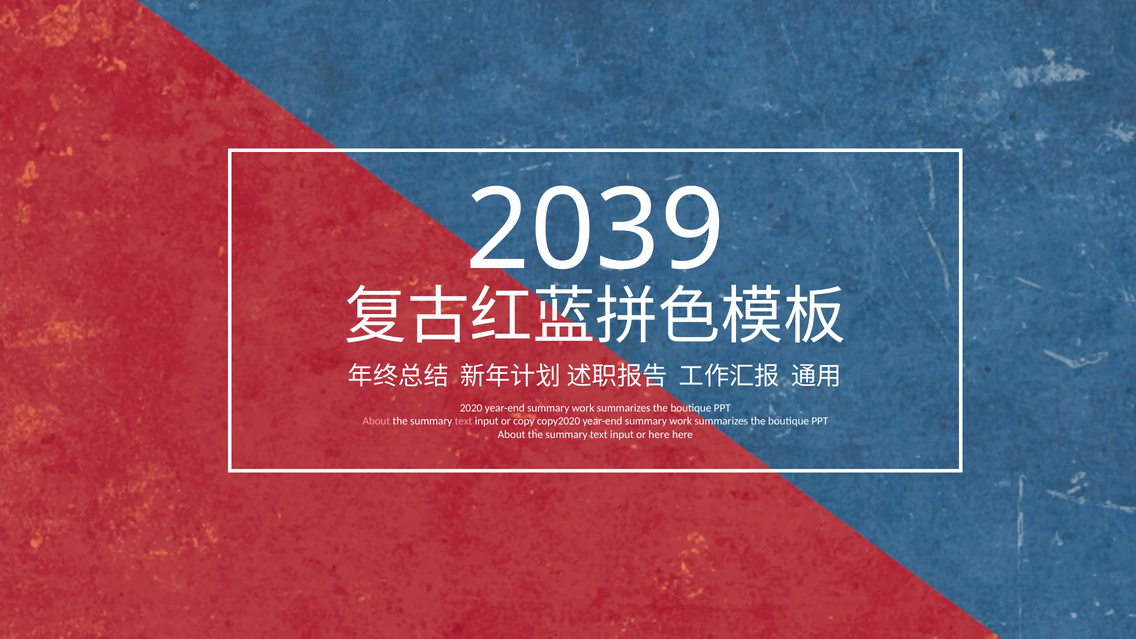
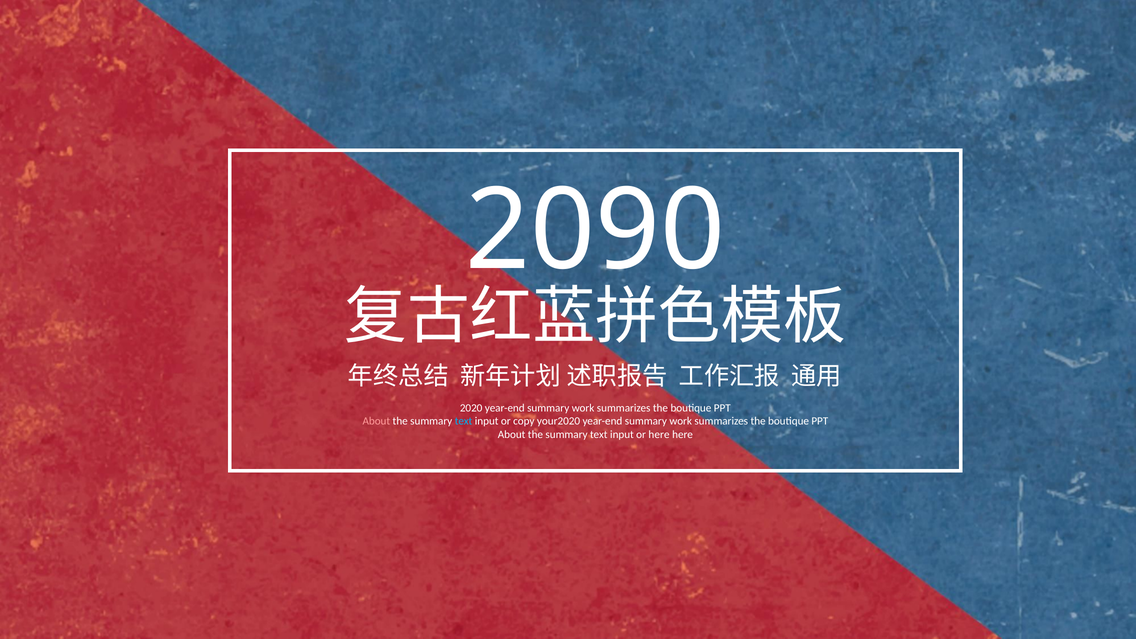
2039: 2039 -> 2090
text at (464, 421) colour: pink -> light blue
copy2020: copy2020 -> your2020
